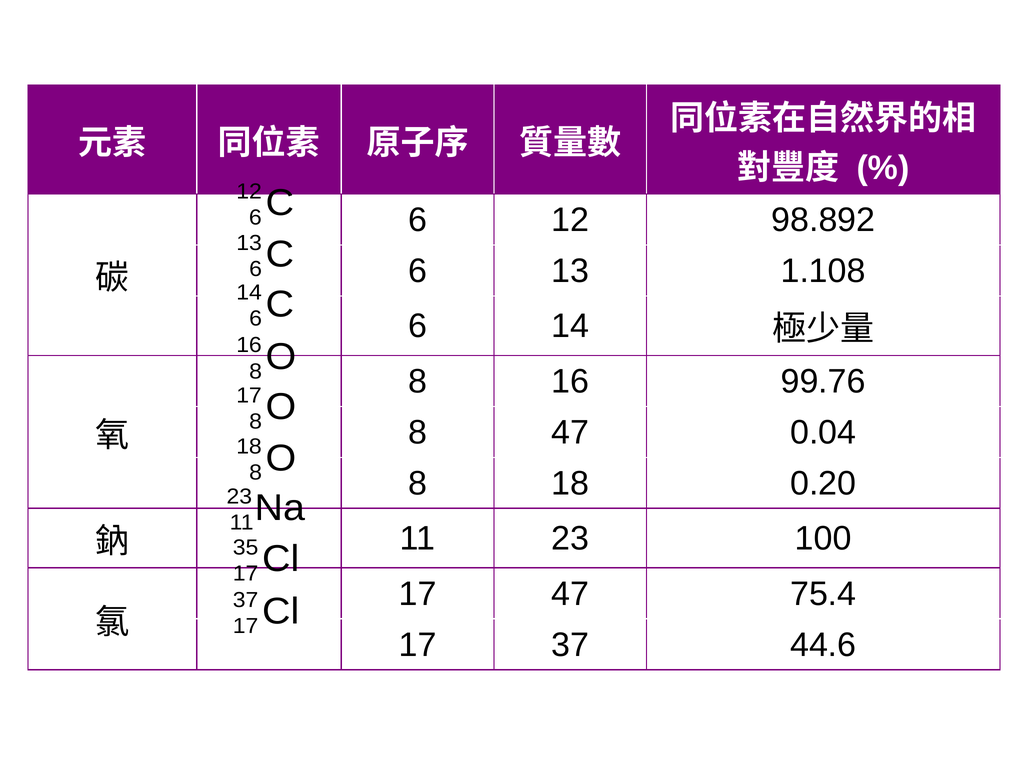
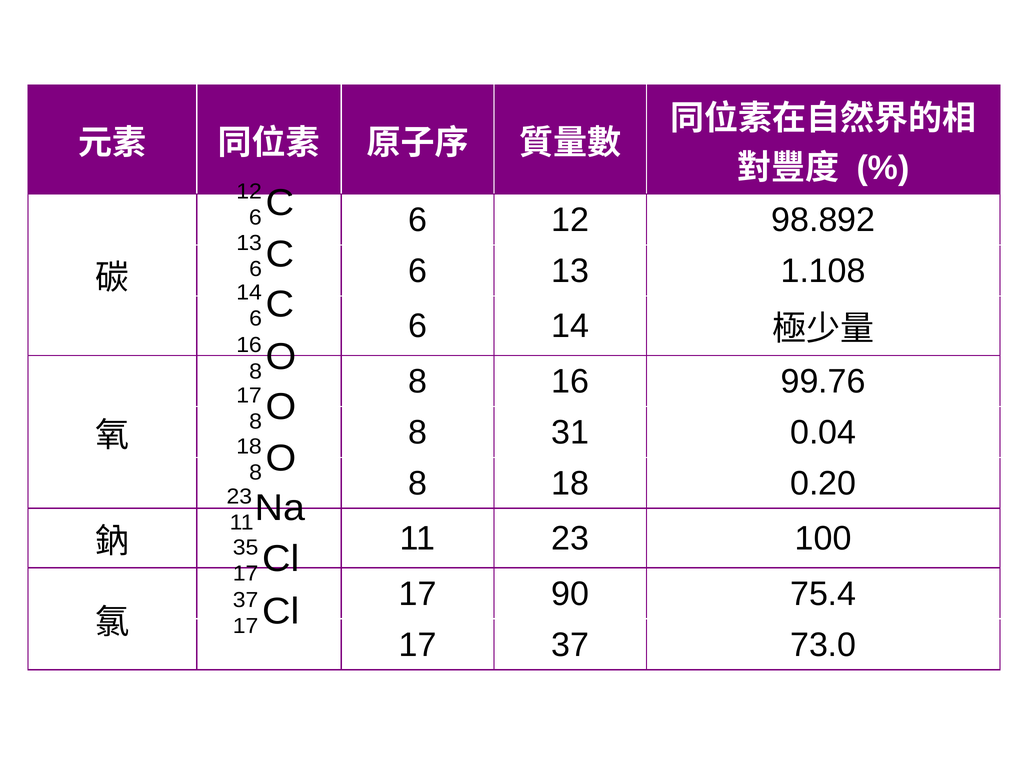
8 47: 47 -> 31
17 47: 47 -> 90
44.6: 44.6 -> 73.0
